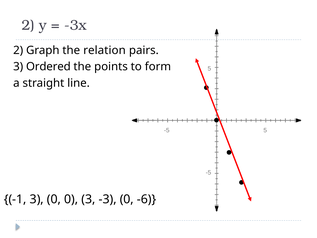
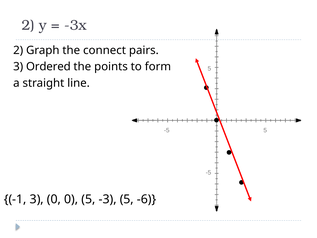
relation: relation -> connect
0 3: 3 -> 5
-3 0: 0 -> 5
